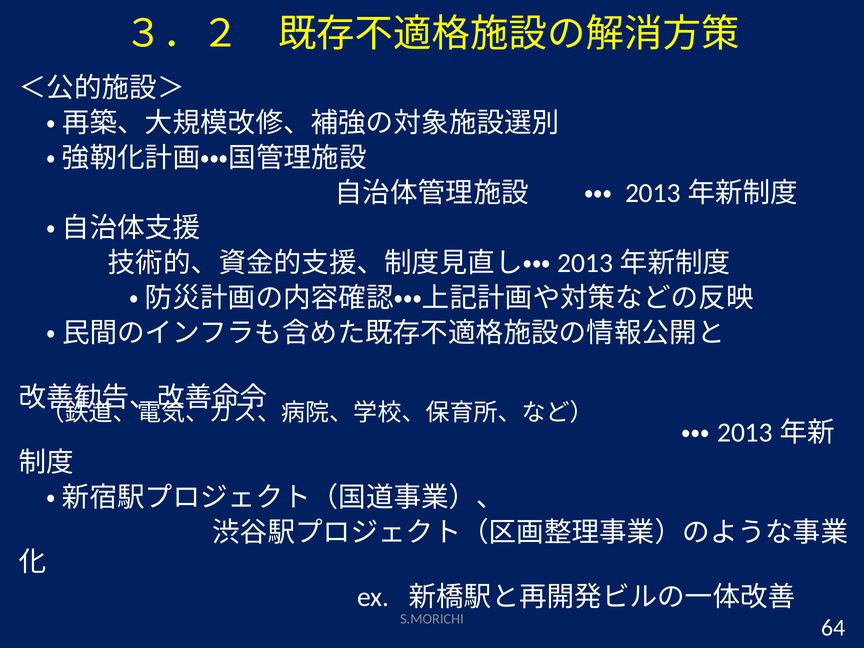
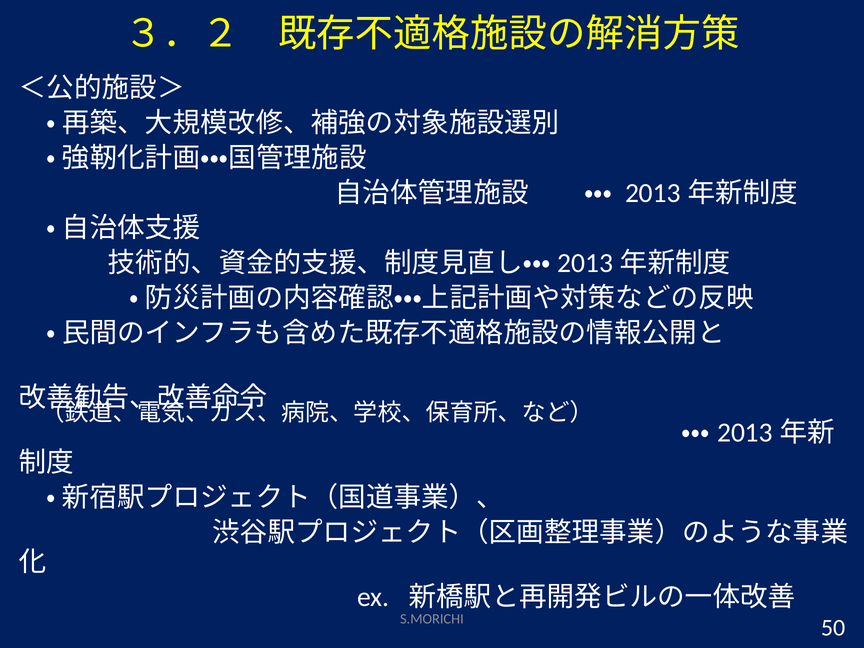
64: 64 -> 50
